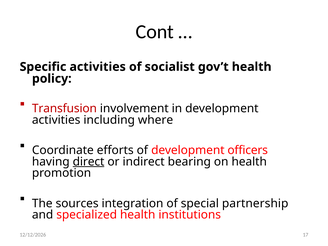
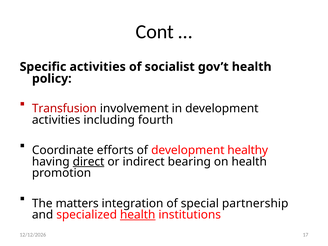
where: where -> fourth
officers: officers -> healthy
sources: sources -> matters
health at (138, 215) underline: none -> present
